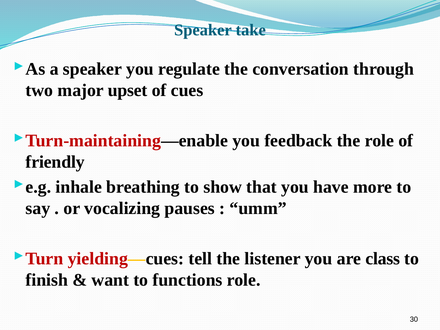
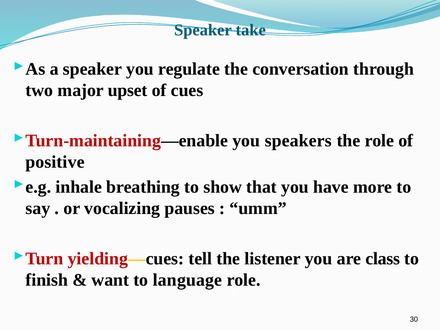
feedback: feedback -> speakers
friendly: friendly -> positive
functions: functions -> language
